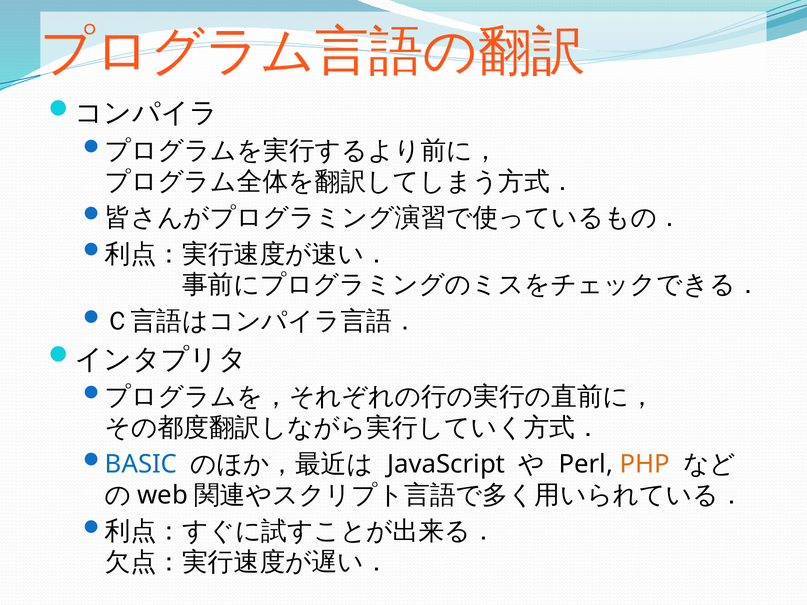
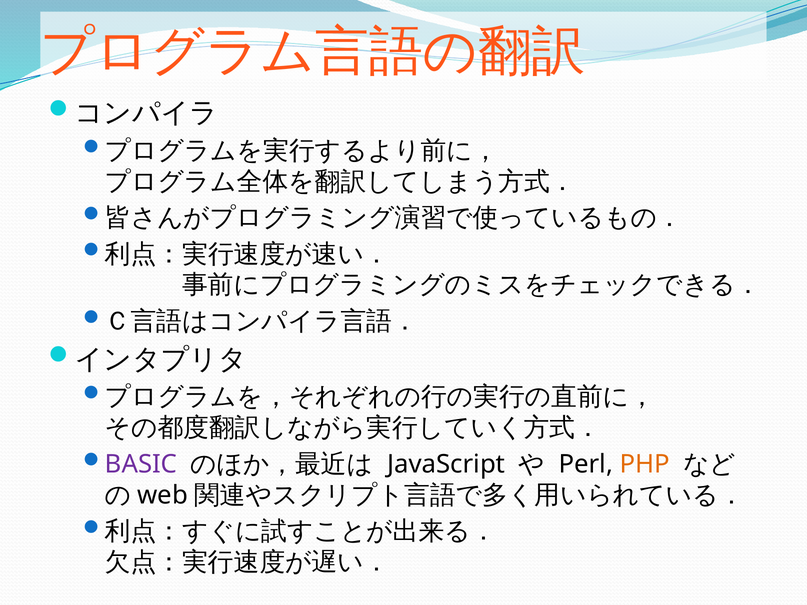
BASIC colour: blue -> purple
